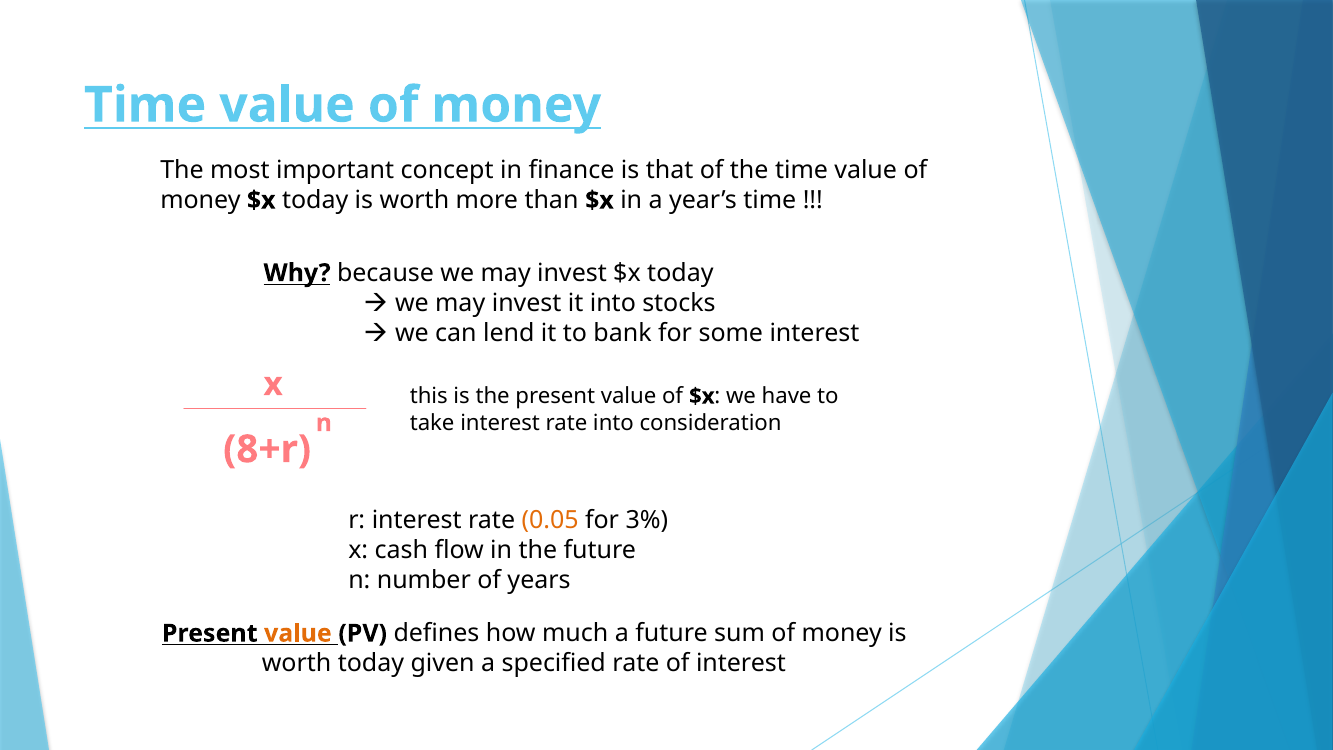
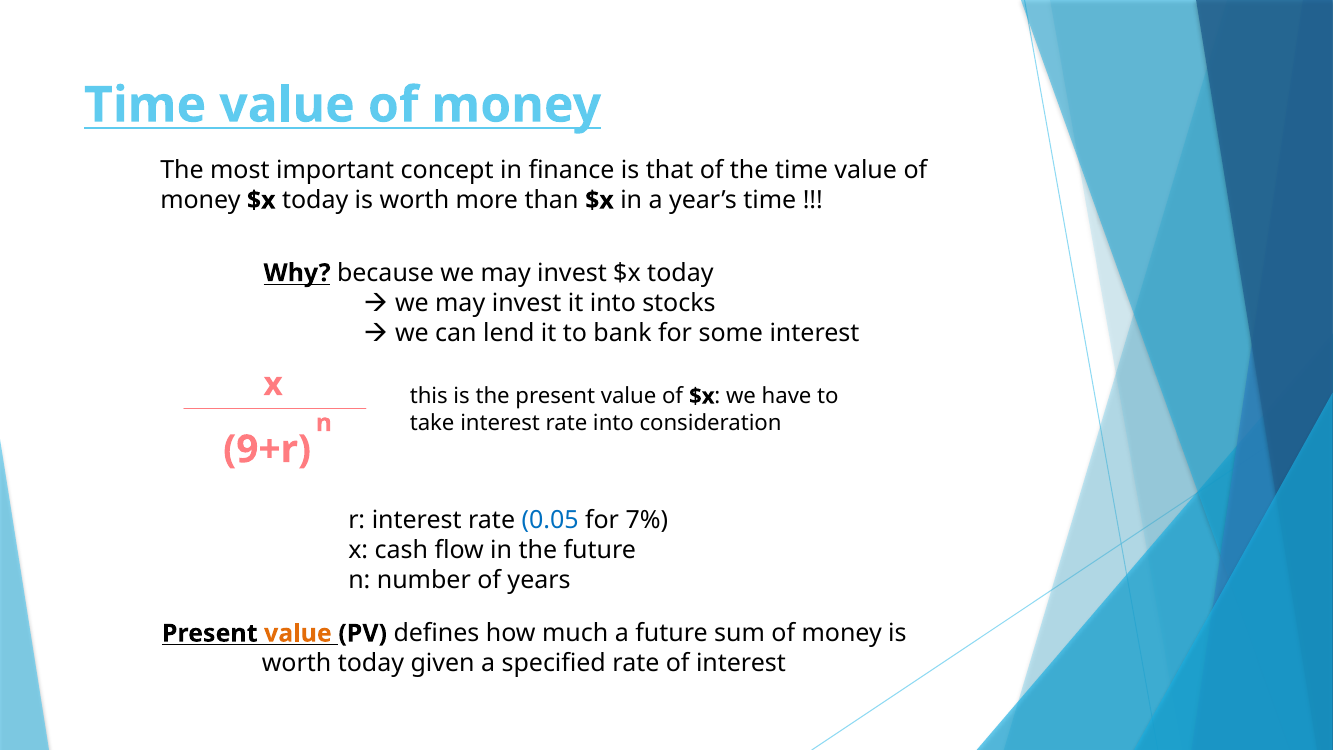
8+r: 8+r -> 9+r
0.05 colour: orange -> blue
3%: 3% -> 7%
